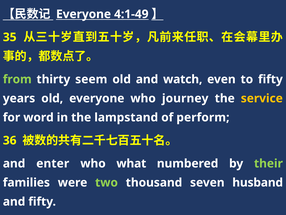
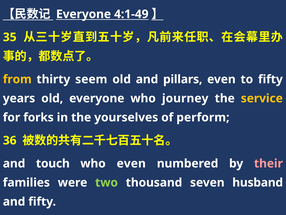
from colour: light green -> yellow
watch: watch -> pillars
word: word -> forks
lampstand: lampstand -> yourselves
enter: enter -> touch
who what: what -> even
their colour: light green -> pink
